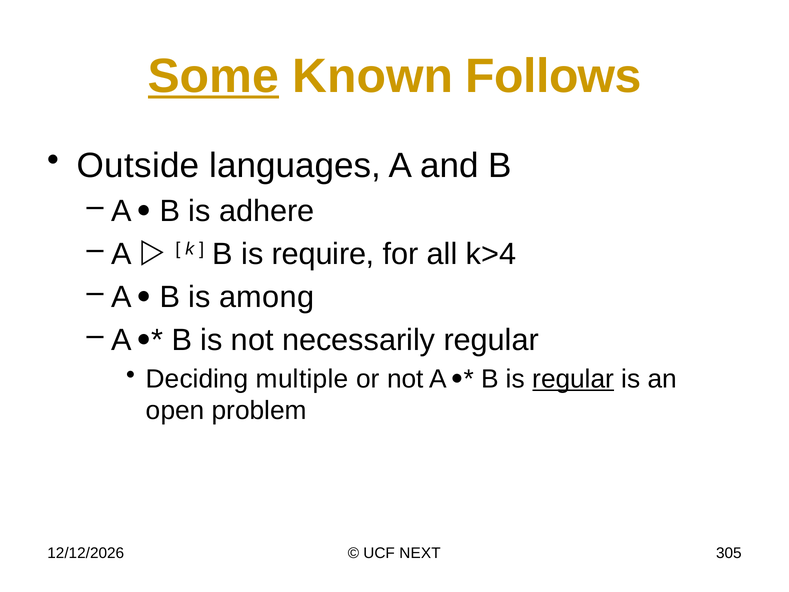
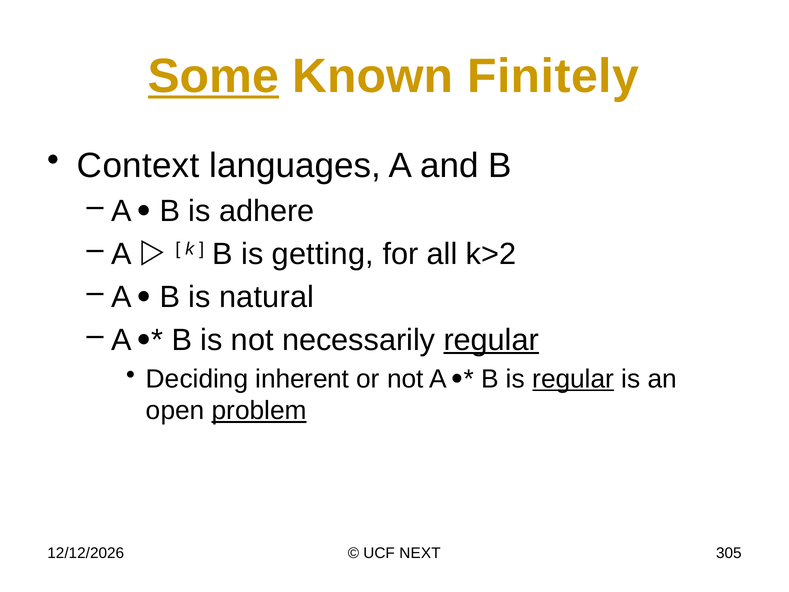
Follows: Follows -> Finitely
Outside: Outside -> Context
require: require -> getting
k>4: k>4 -> k>2
among: among -> natural
regular at (491, 340) underline: none -> present
multiple: multiple -> inherent
problem underline: none -> present
